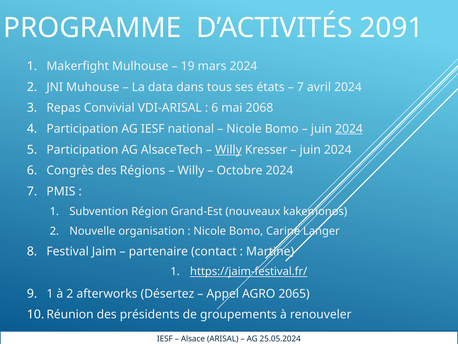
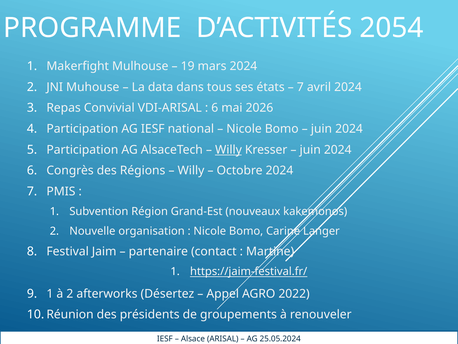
2091: 2091 -> 2054
2068: 2068 -> 2026
2024 at (349, 129) underline: present -> none
2065: 2065 -> 2022
